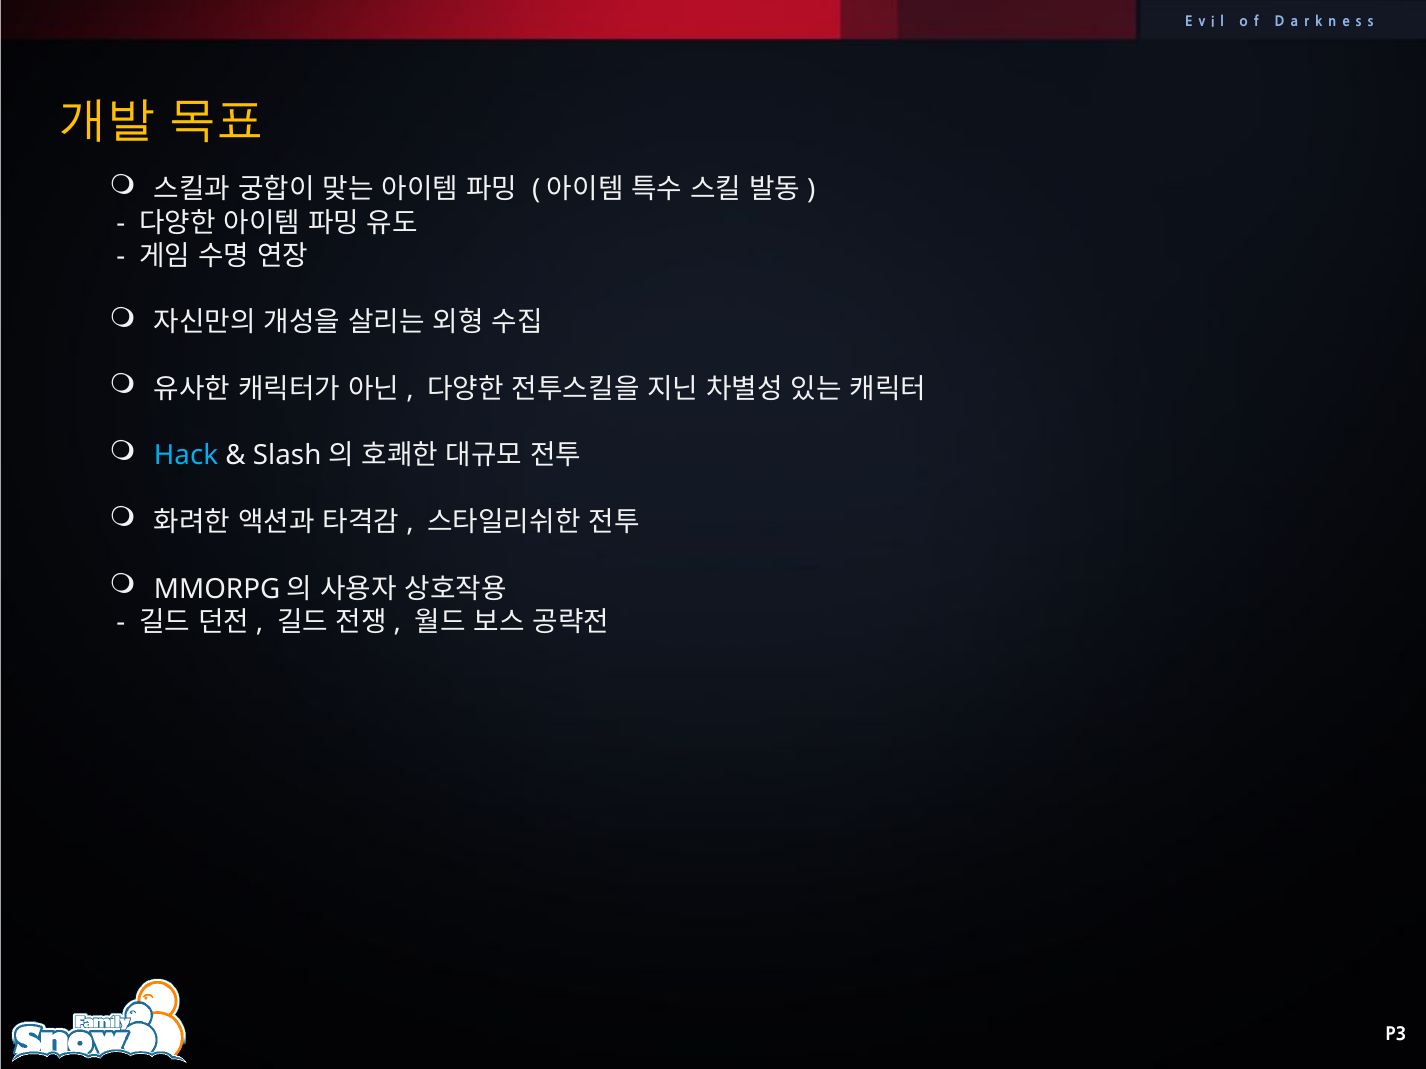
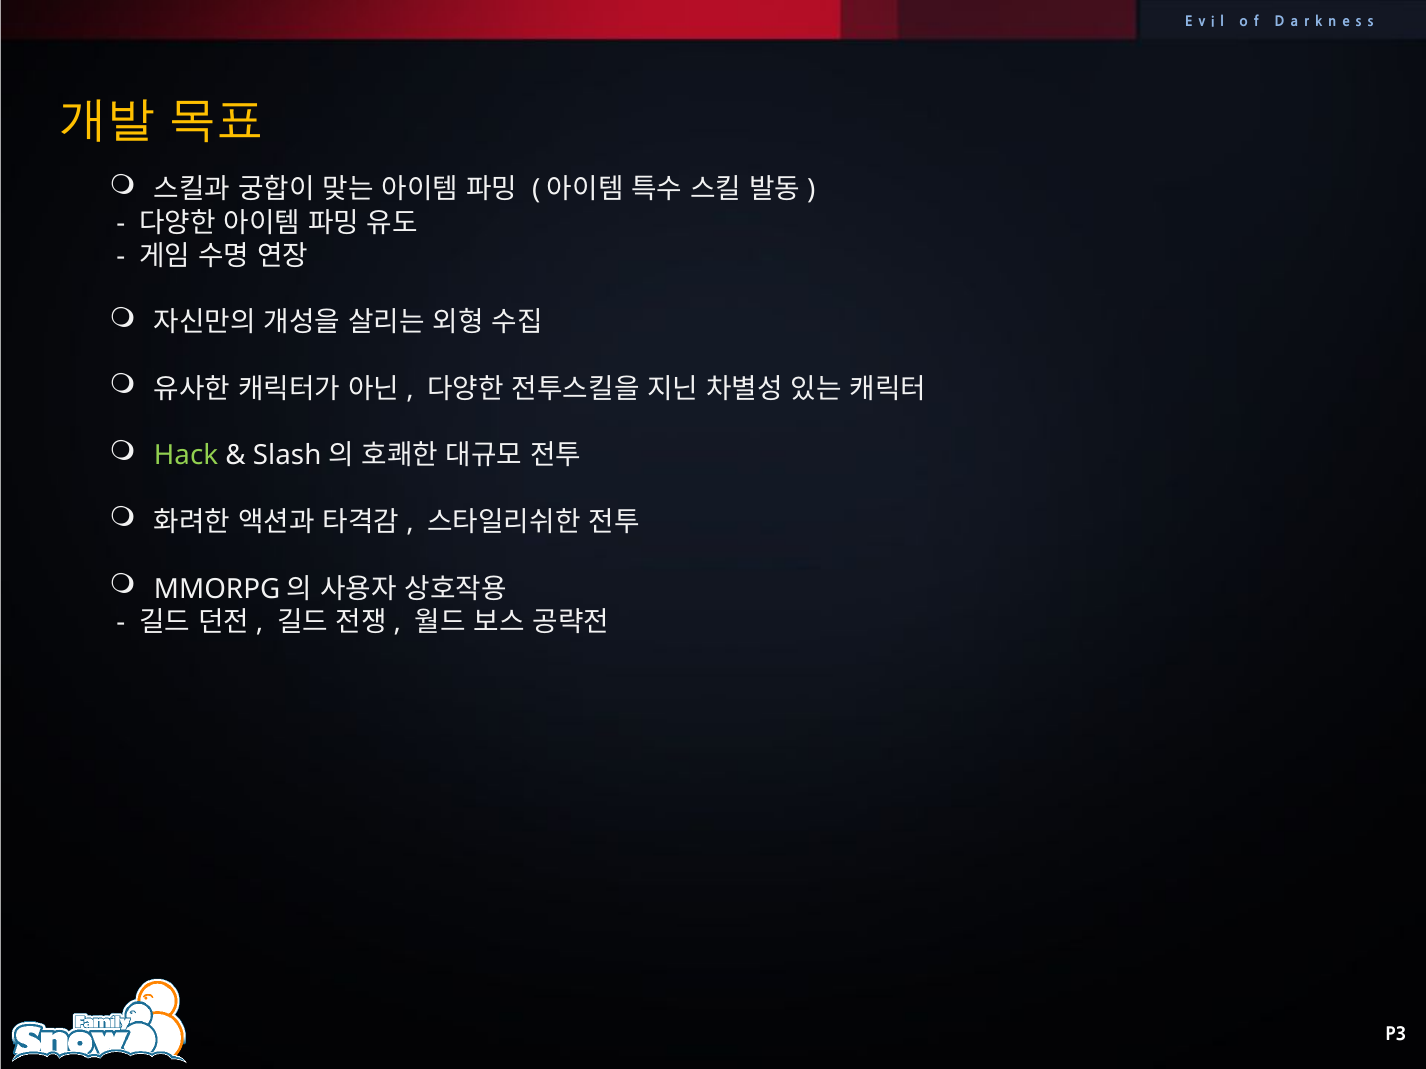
Hack colour: light blue -> light green
